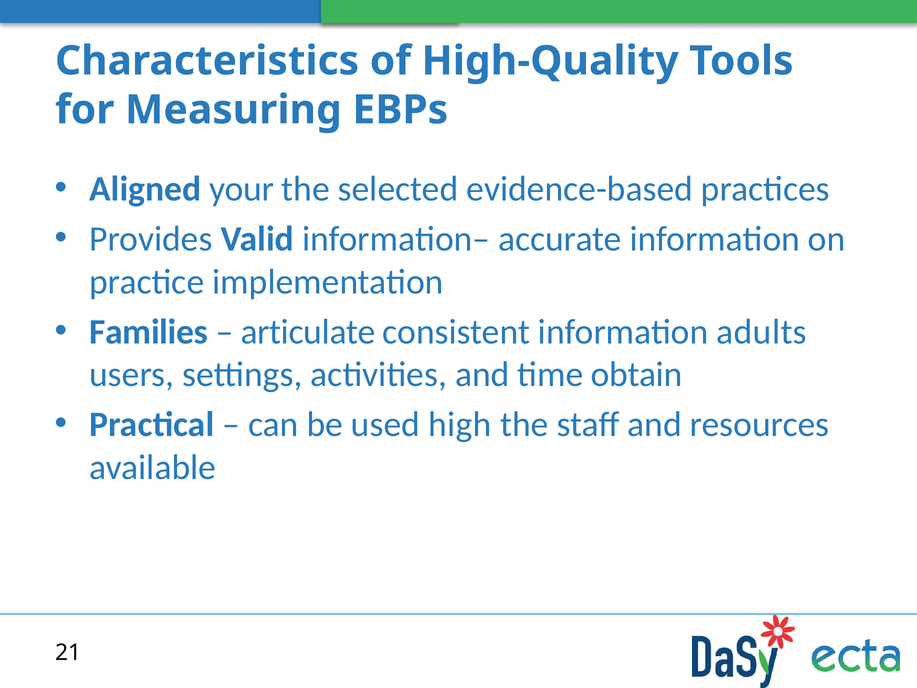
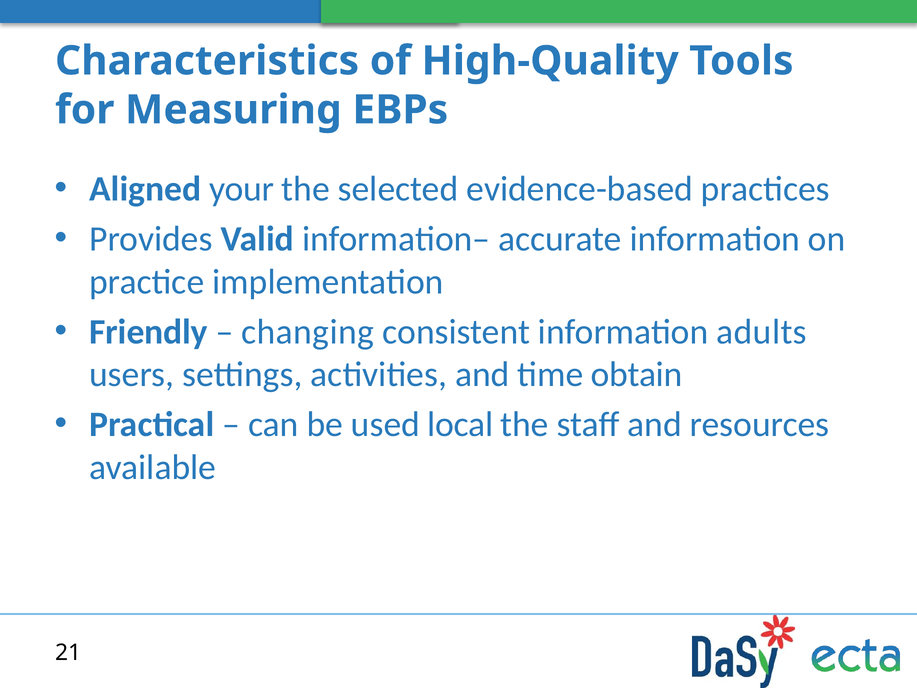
Families: Families -> Friendly
articulate: articulate -> changing
high: high -> local
